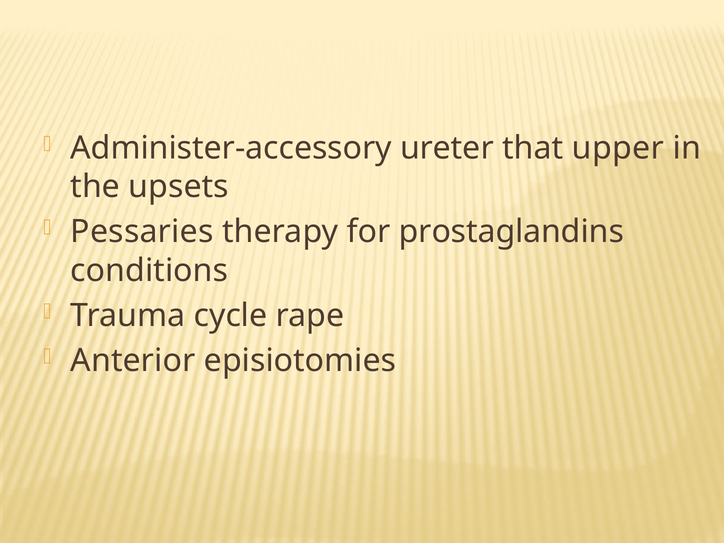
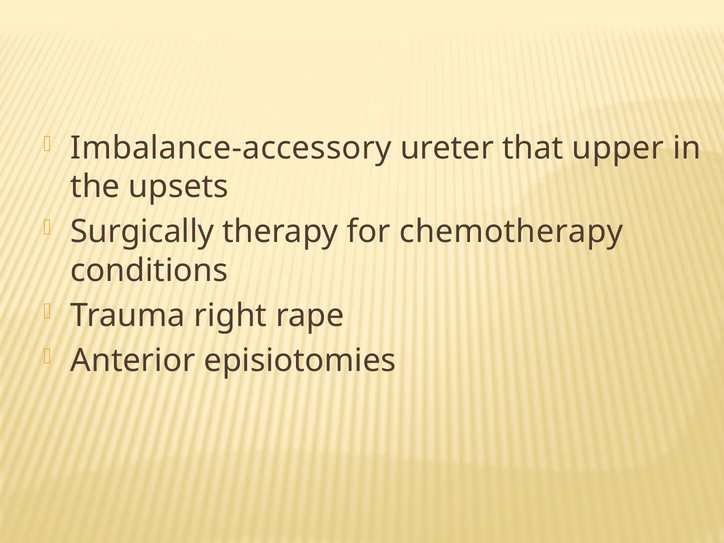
Administer-accessory: Administer-accessory -> Imbalance-accessory
Pessaries: Pessaries -> Surgically
prostaglandins: prostaglandins -> chemotherapy
cycle: cycle -> right
